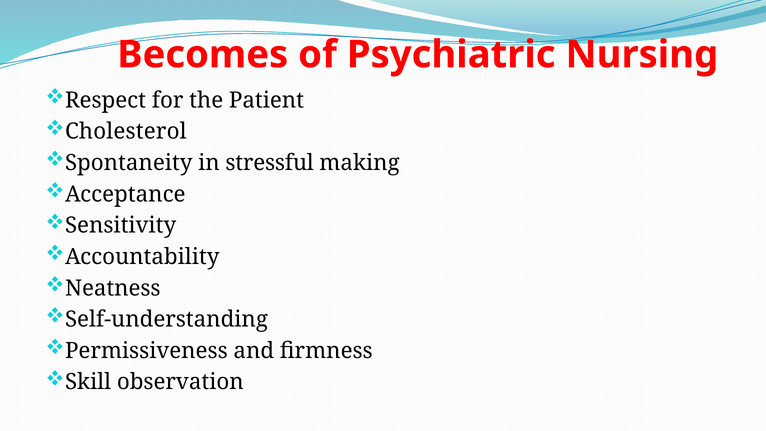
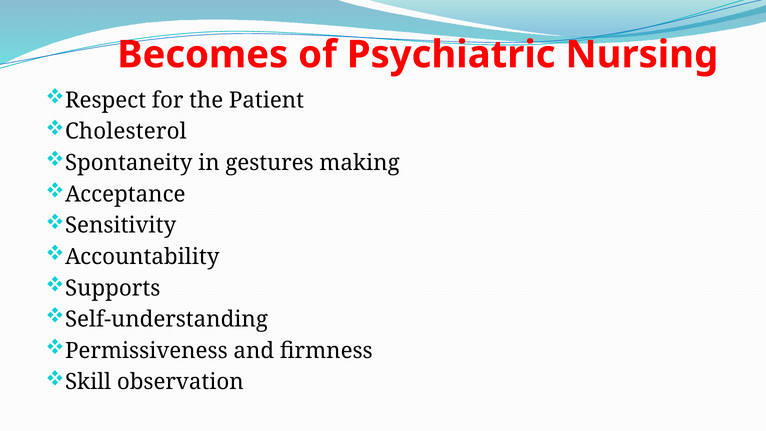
stressful: stressful -> gestures
Neatness: Neatness -> Supports
